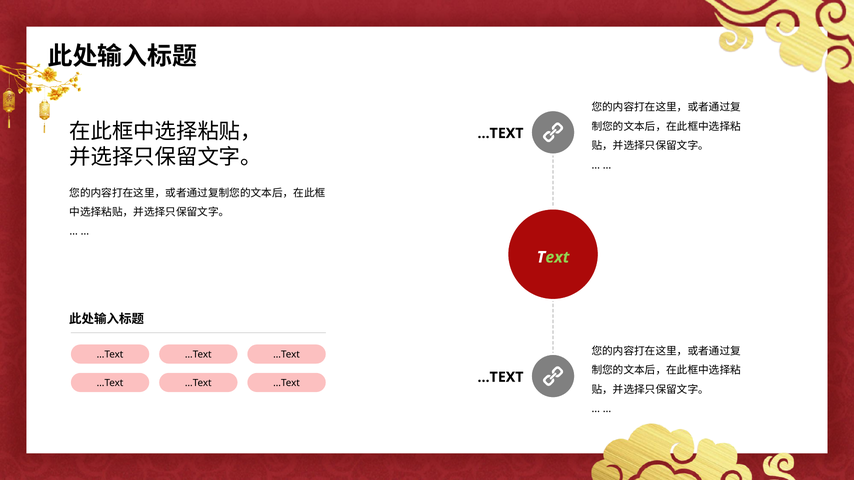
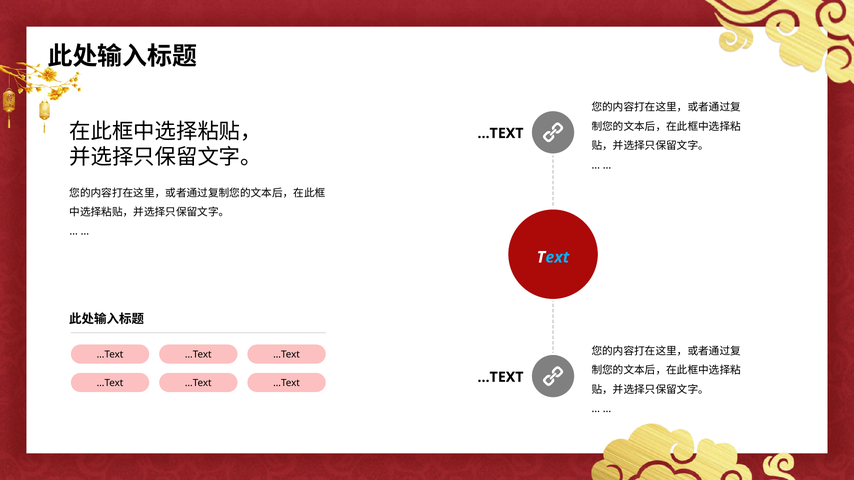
ext at (557, 257) colour: light green -> light blue
